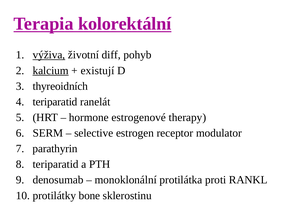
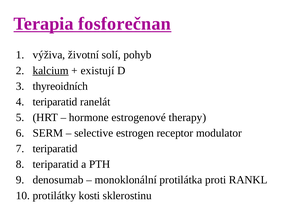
kolorektální: kolorektální -> fosforečnan
výživa underline: present -> none
diff: diff -> solí
parathyrin at (55, 149): parathyrin -> teriparatid
bone: bone -> kosti
